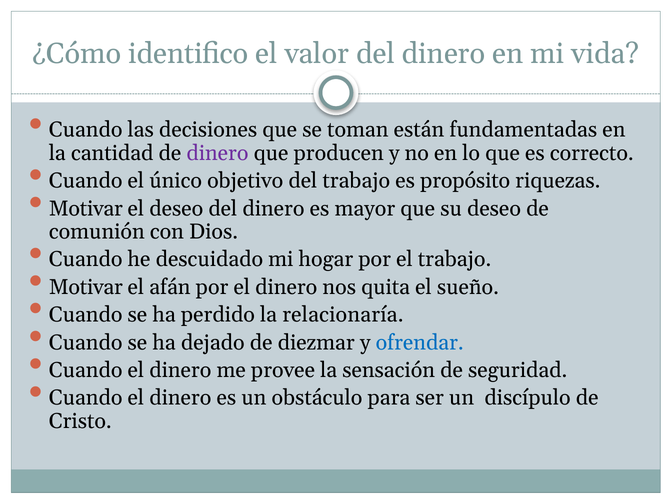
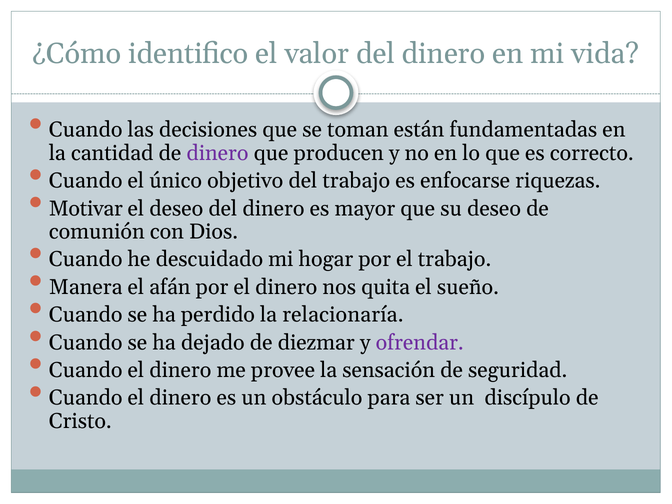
propósito: propósito -> enfocarse
Motivar at (86, 287): Motivar -> Manera
ofrendar colour: blue -> purple
